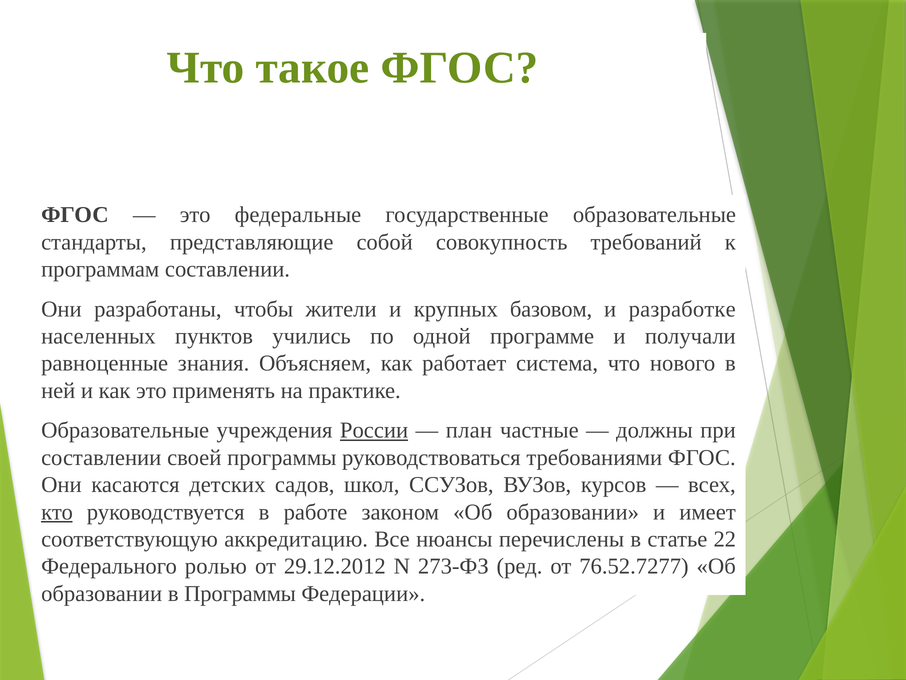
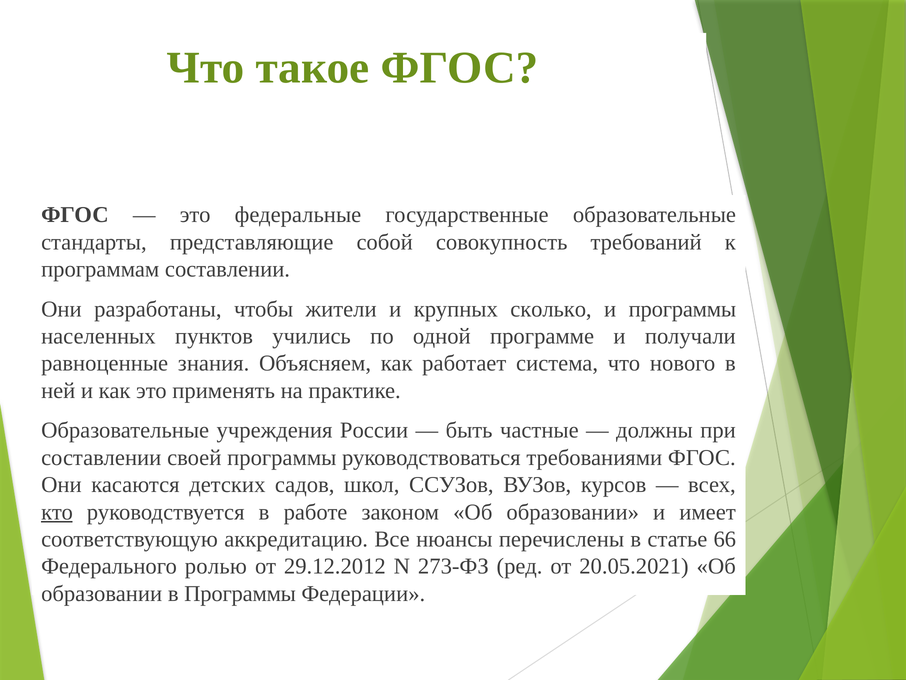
базовом: базовом -> сколько
и разработке: разработке -> программы
России underline: present -> none
план: план -> быть
22: 22 -> 66
76.52.7277: 76.52.7277 -> 20.05.2021
